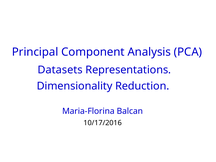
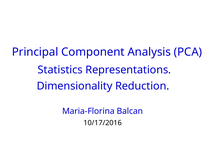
Datasets: Datasets -> Statistics
